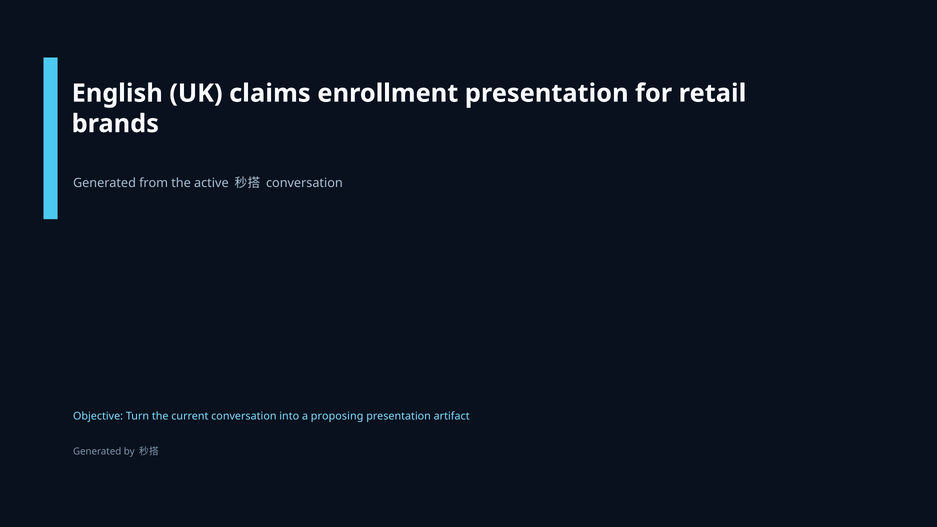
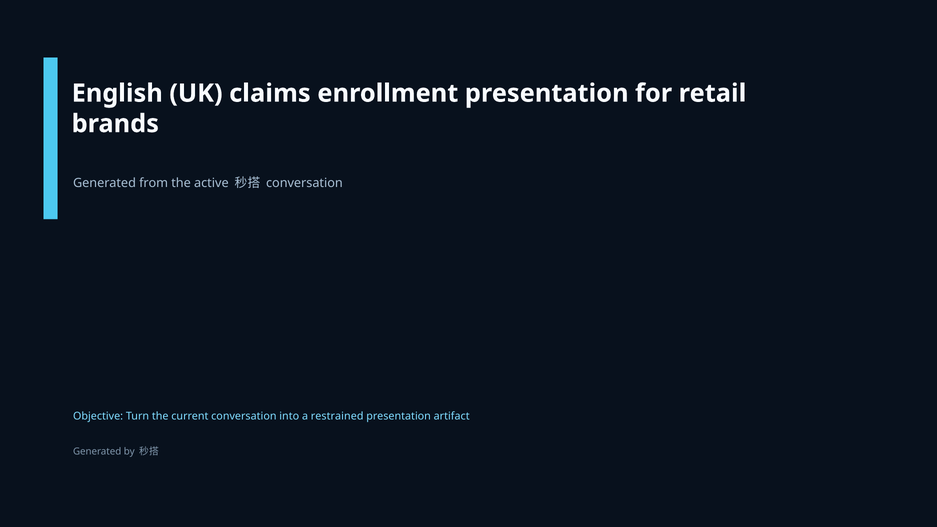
proposing: proposing -> restrained
